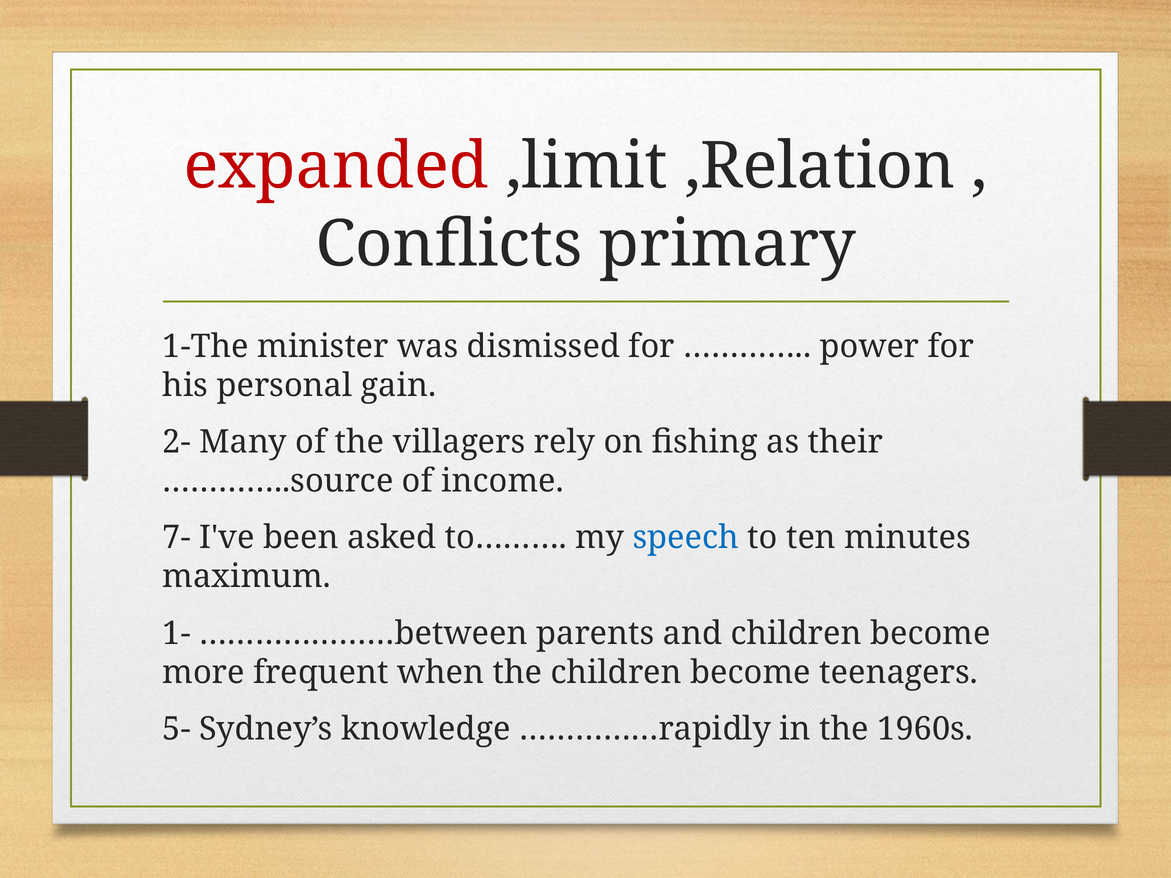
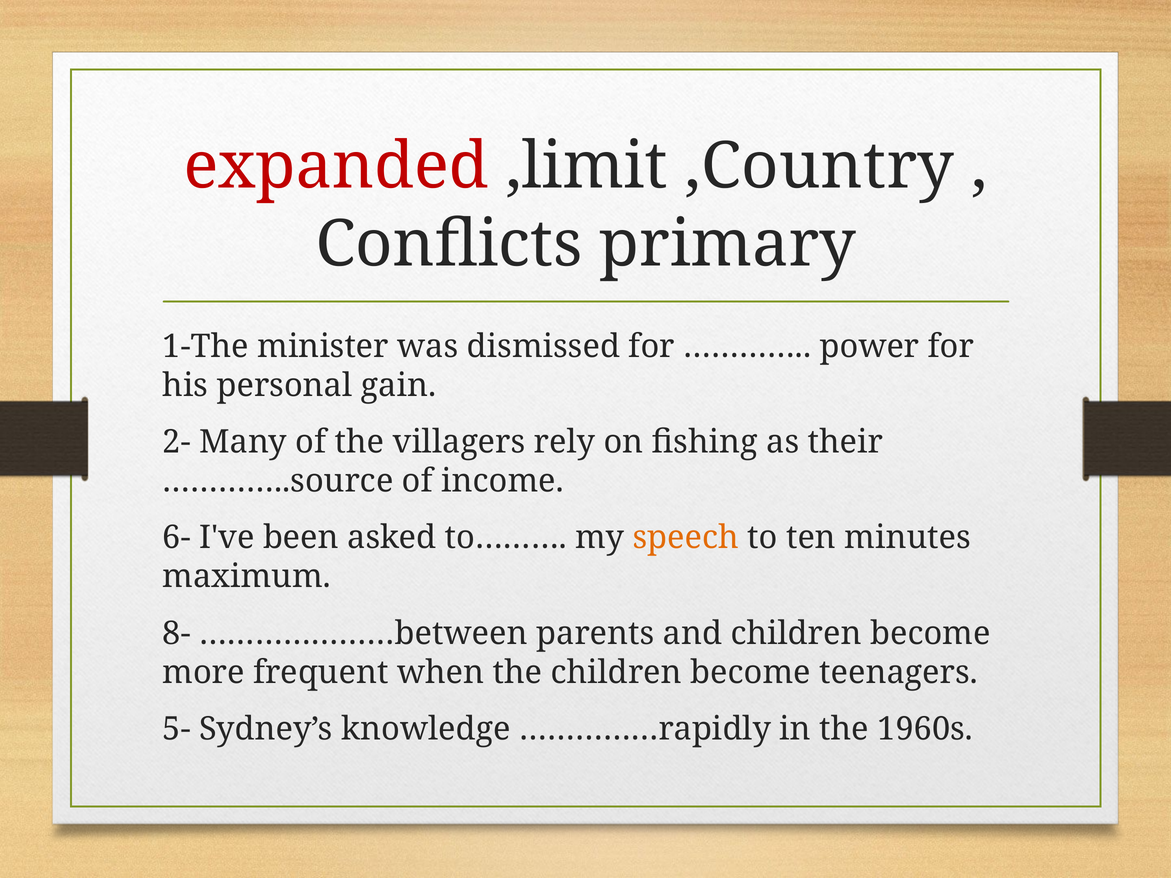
,Relation: ,Relation -> ,Country
7-: 7- -> 6-
speech colour: blue -> orange
1-: 1- -> 8-
